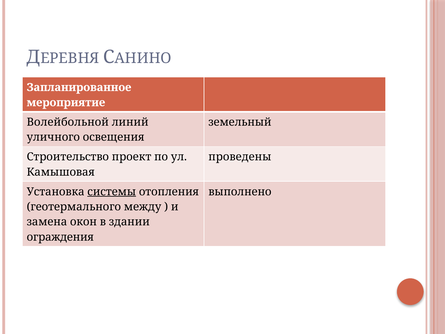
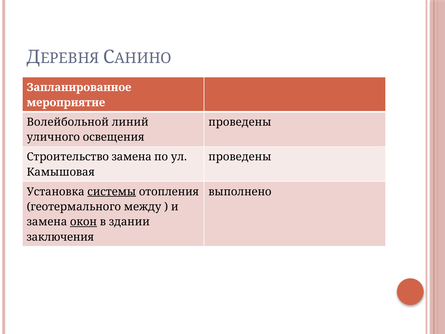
земельный at (240, 122): земельный -> проведены
Строительство проект: проект -> замена
окон underline: none -> present
ограждения: ограждения -> заключения
